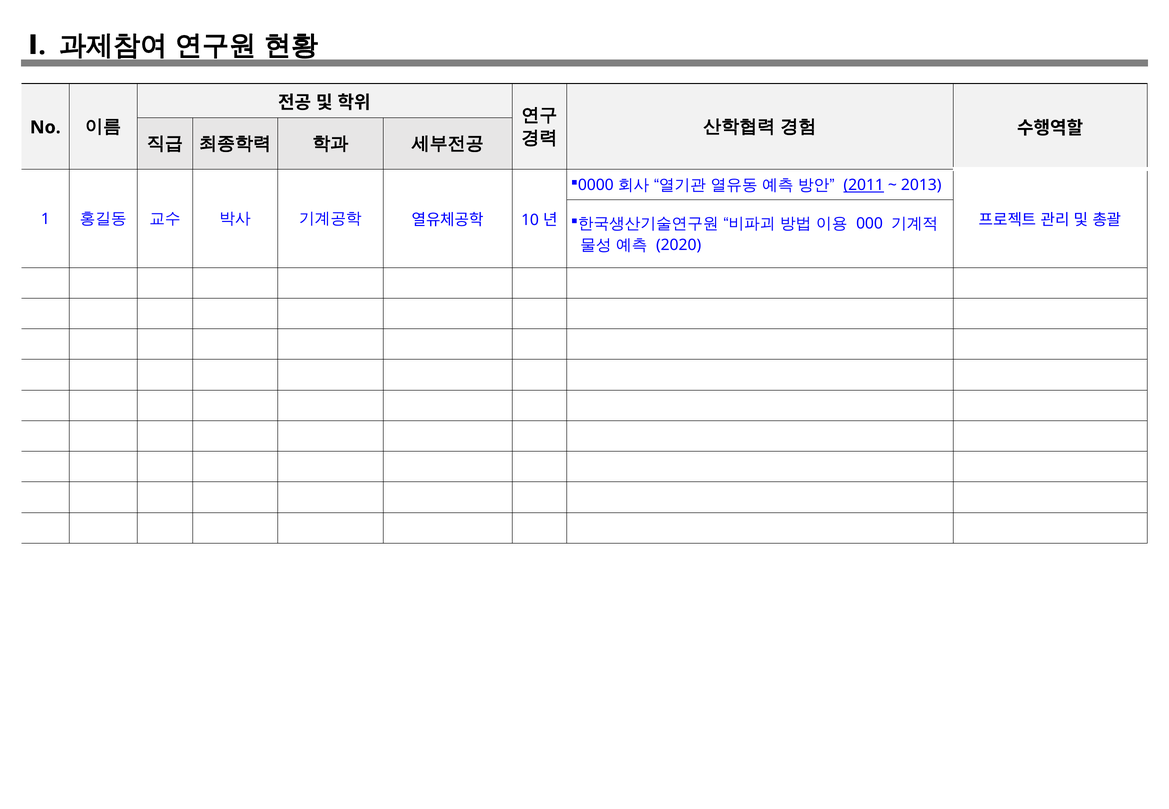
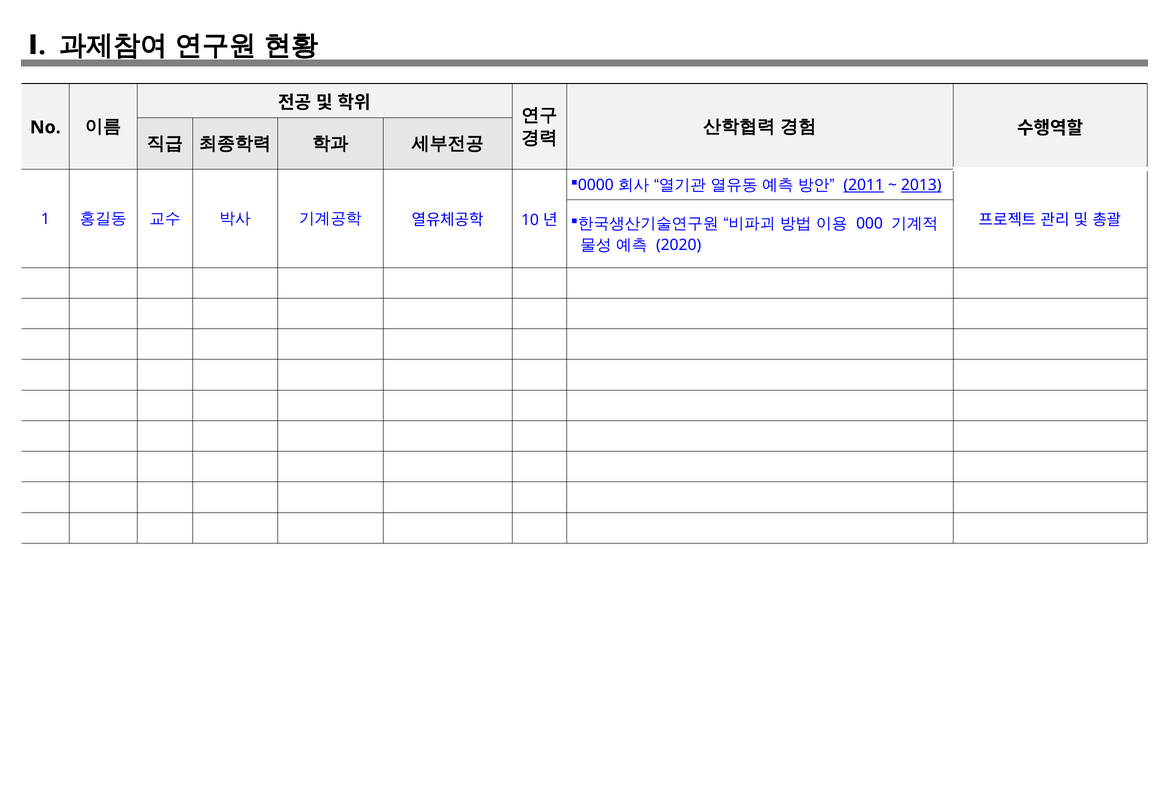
2013 underline: none -> present
